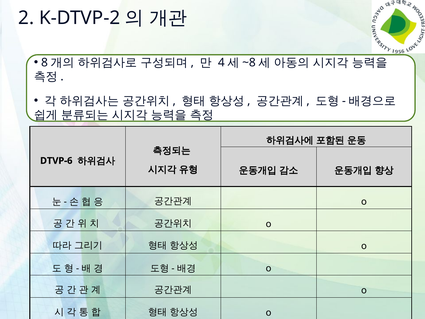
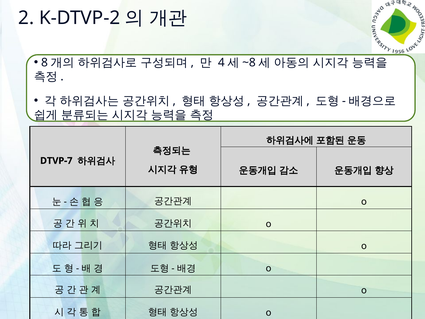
DTVP-6: DTVP-6 -> DTVP-7
